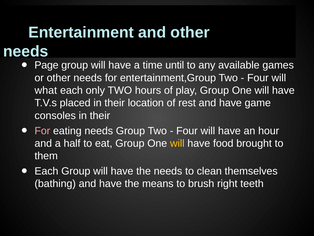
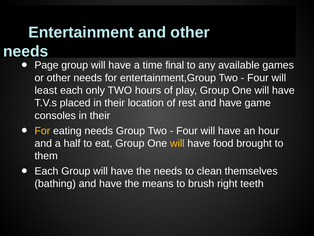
until: until -> final
what: what -> least
For at (42, 131) colour: pink -> yellow
